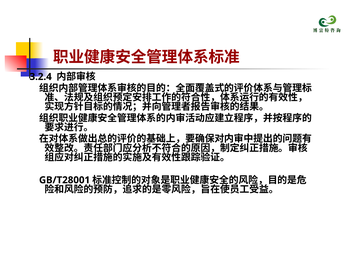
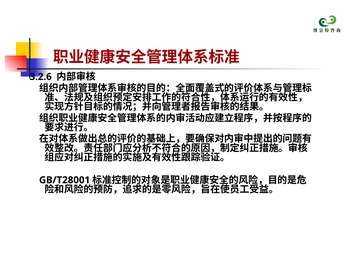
3.2.4: 3.2.4 -> 3.2.6
